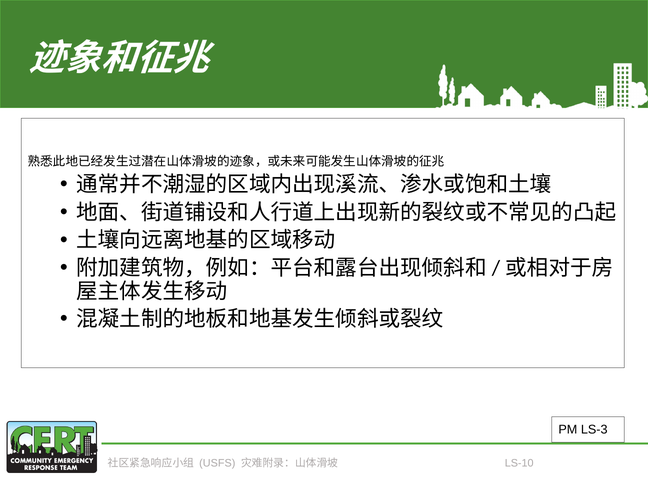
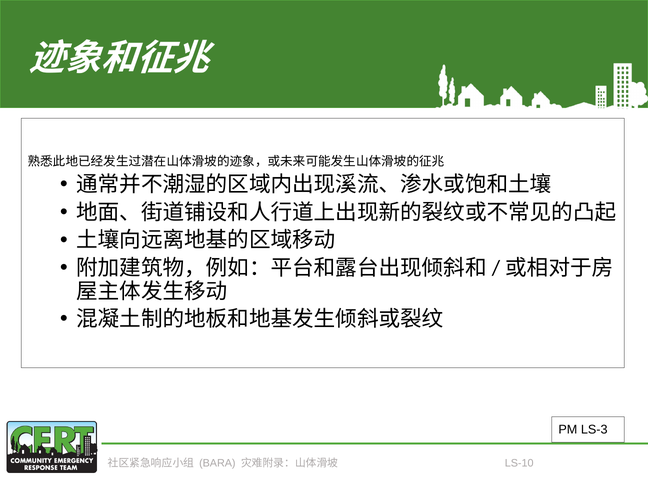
USFS: USFS -> BARA
